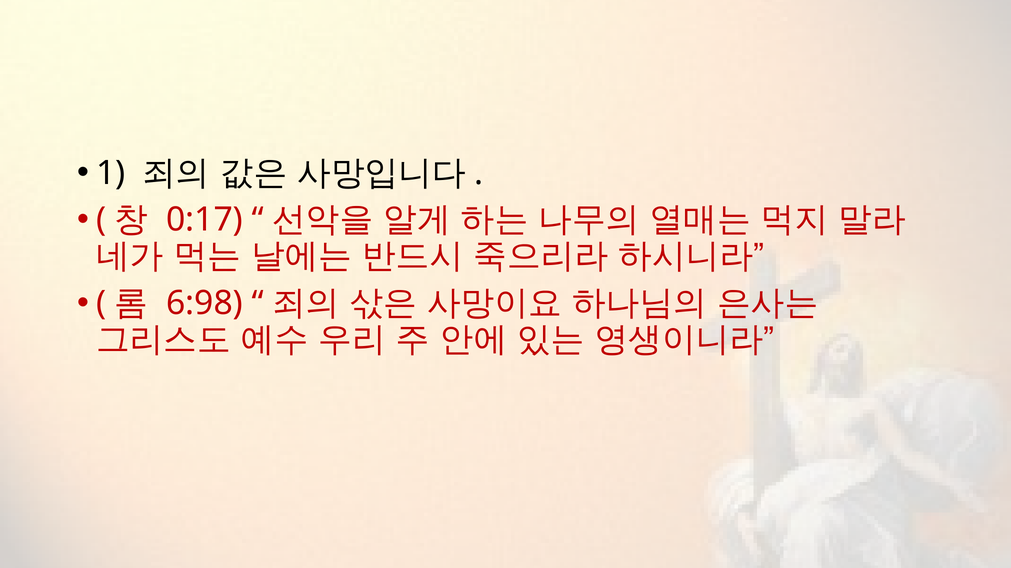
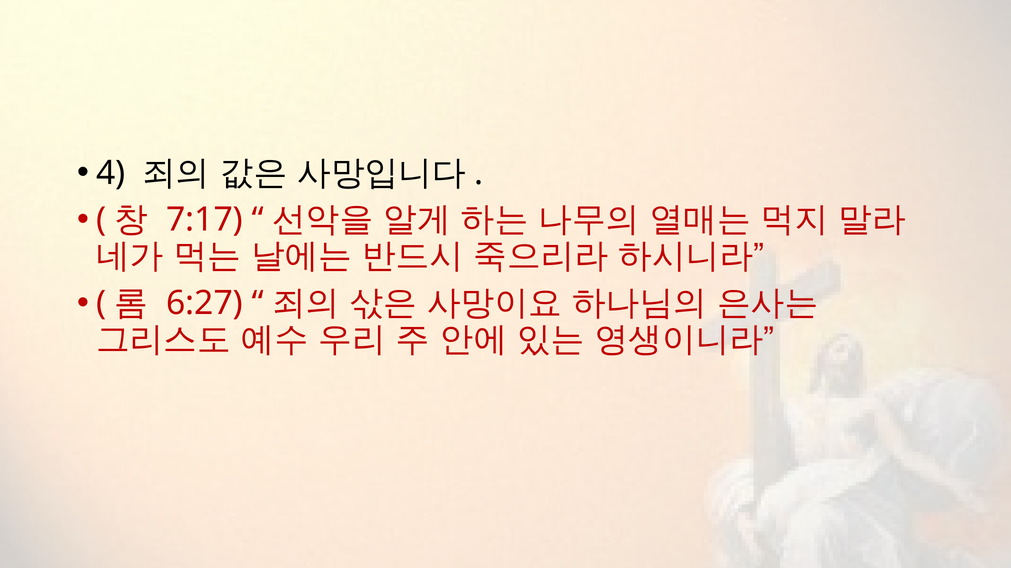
1: 1 -> 4
0:17: 0:17 -> 7:17
6:98: 6:98 -> 6:27
